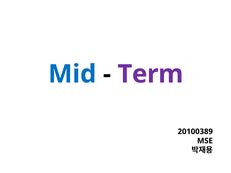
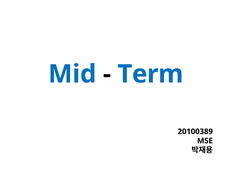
Term colour: purple -> blue
